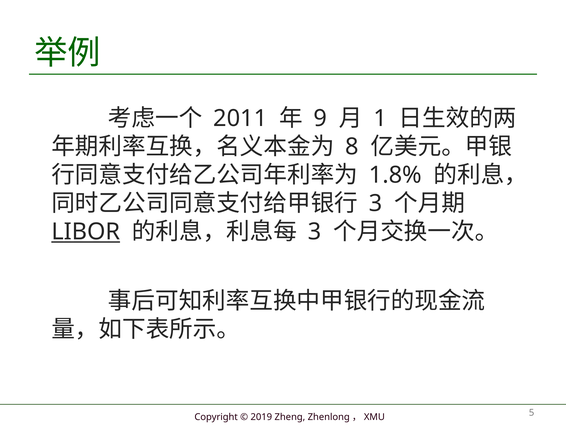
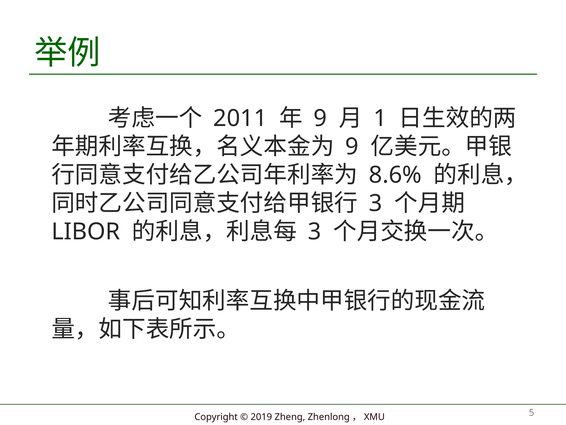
8 at (352, 147): 8 -> 9
1.8%: 1.8% -> 8.6%
LIBOR underline: present -> none
